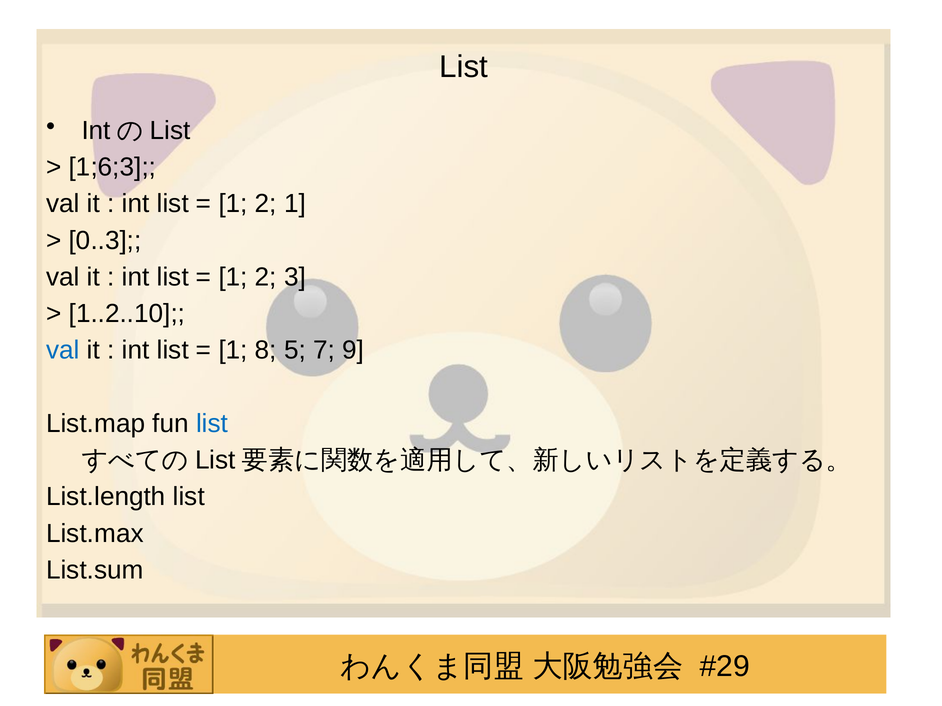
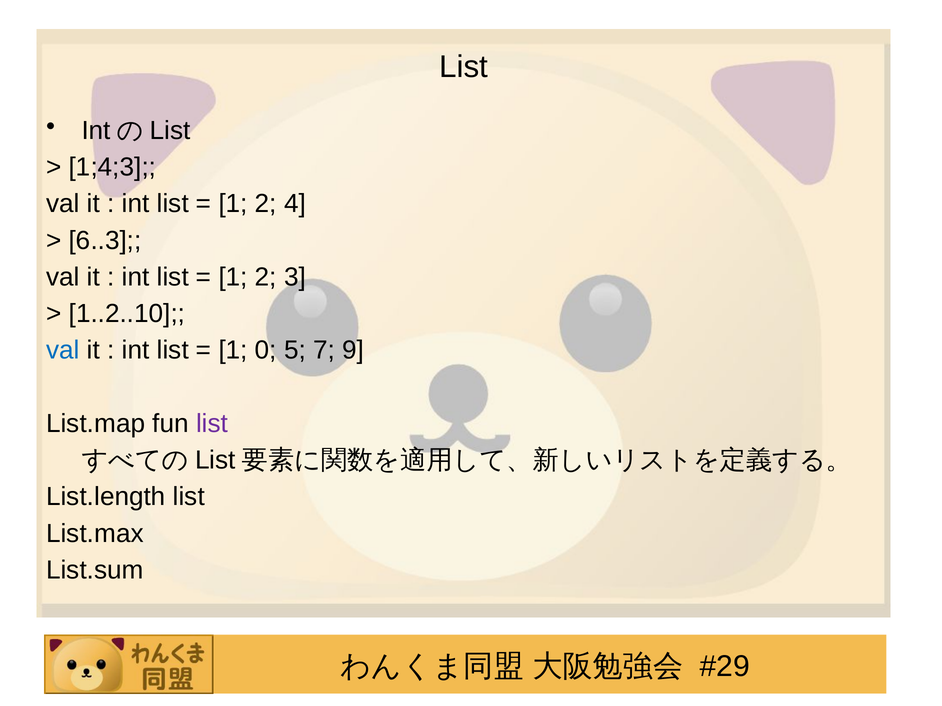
1;6;3: 1;6;3 -> 1;4;3
2 1: 1 -> 4
0..3: 0..3 -> 6..3
8: 8 -> 0
list at (212, 424) colour: blue -> purple
